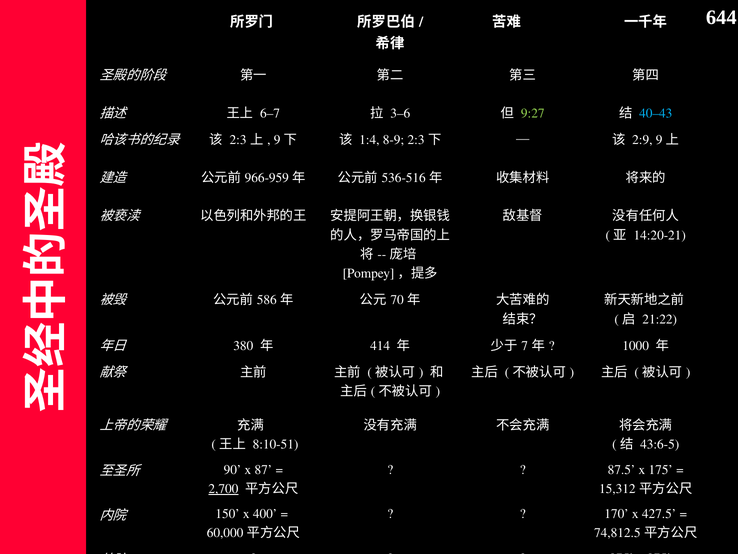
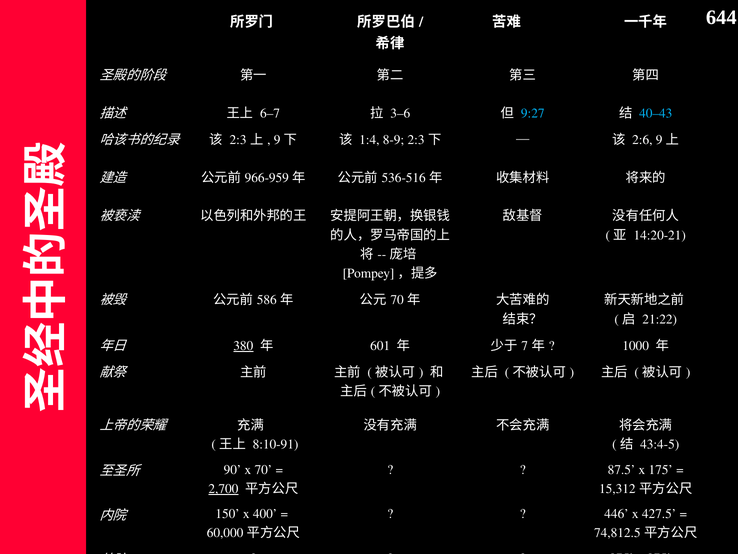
9:27 colour: light green -> light blue
2:9: 2:9 -> 2:6
380 underline: none -> present
414: 414 -> 601
8:10-51: 8:10-51 -> 8:10-91
43:6-5: 43:6-5 -> 43:4-5
x 87: 87 -> 70
170: 170 -> 446
